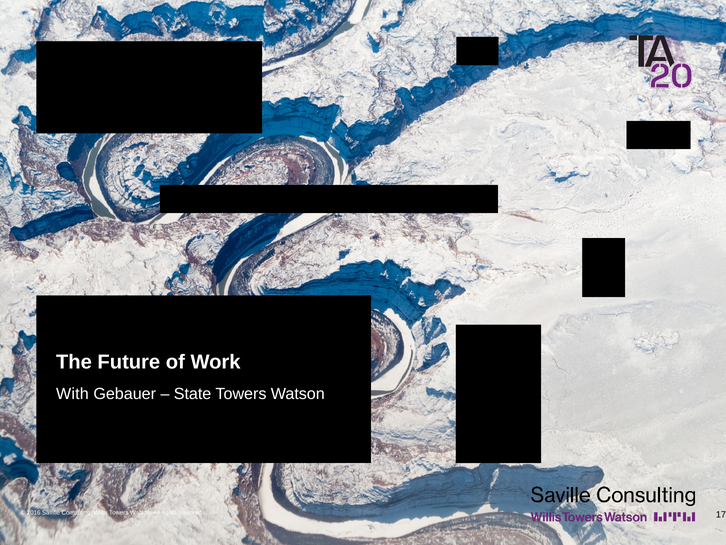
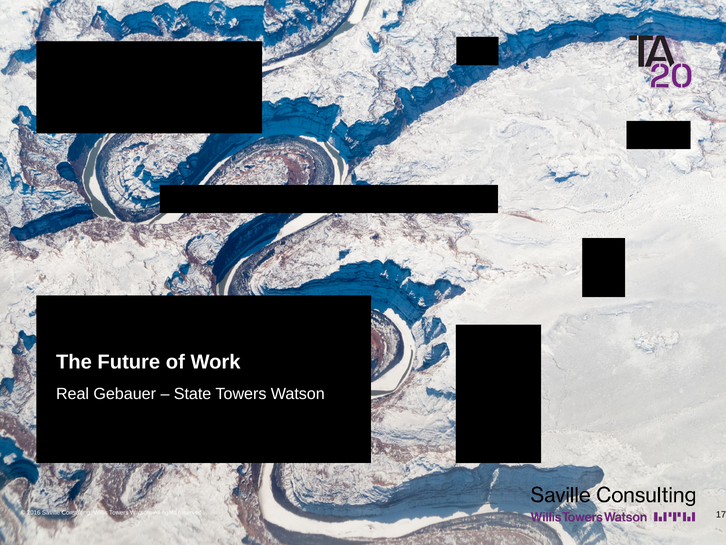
With: With -> Real
